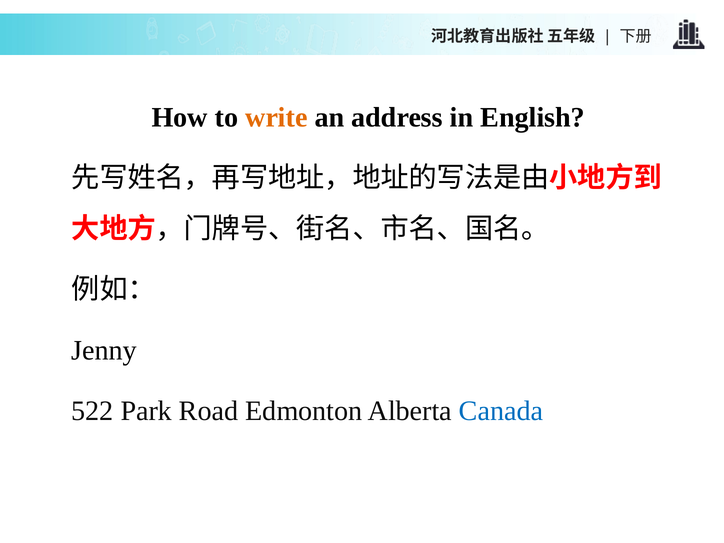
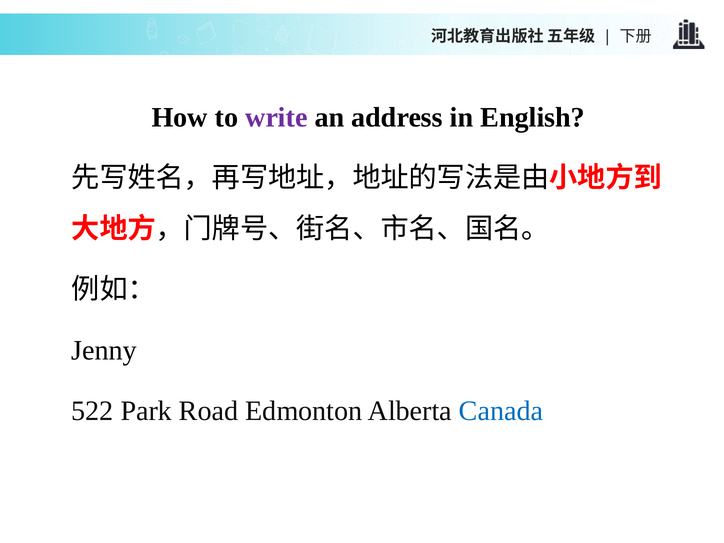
write colour: orange -> purple
